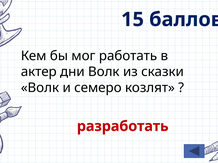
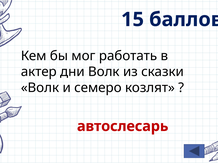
разработать: разработать -> автослесарь
